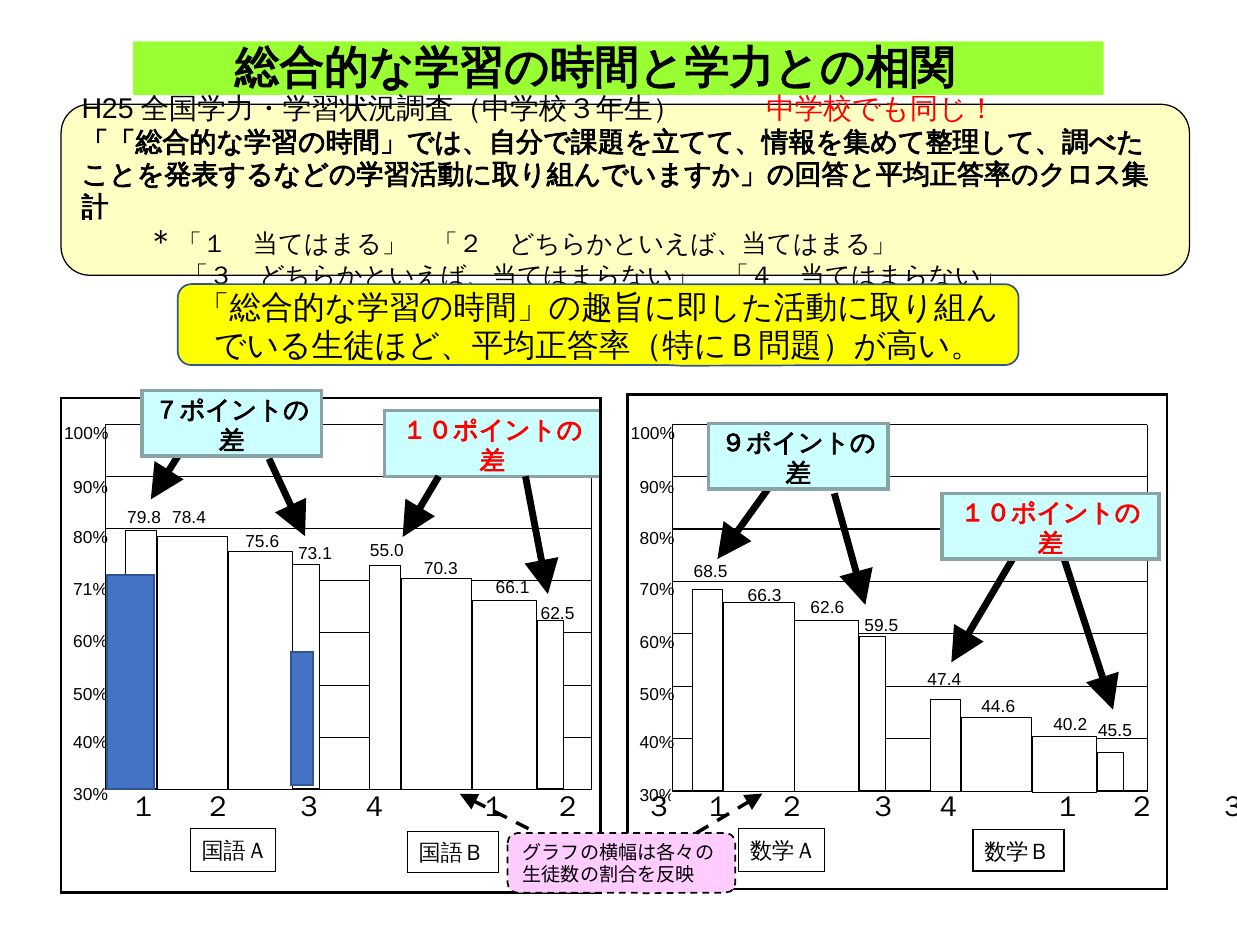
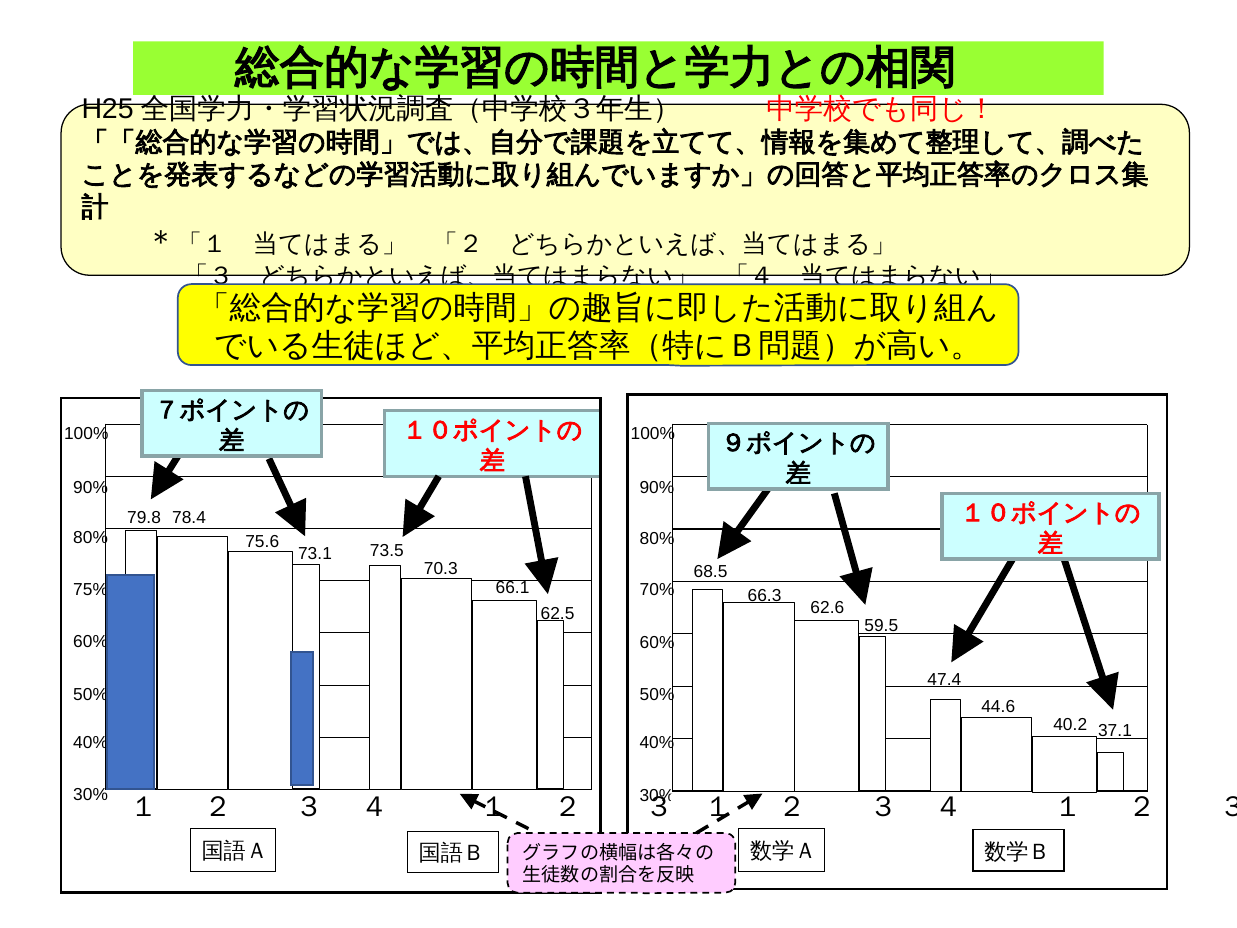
55.0: 55.0 -> 73.5
71%: 71% -> 75%
45.5: 45.5 -> 37.1
